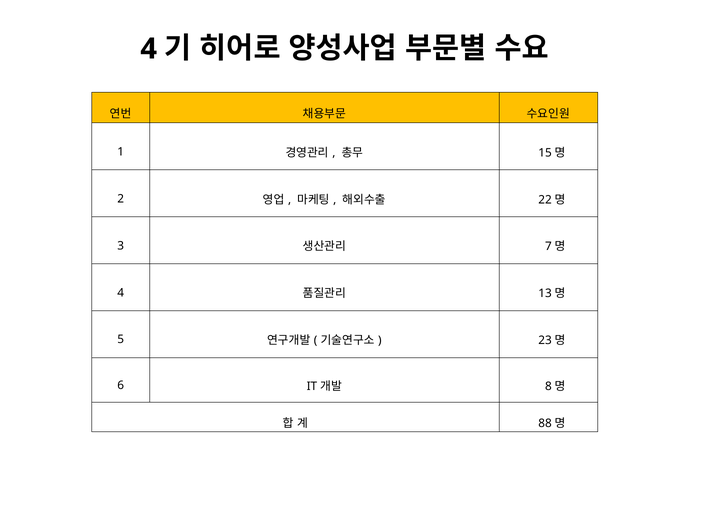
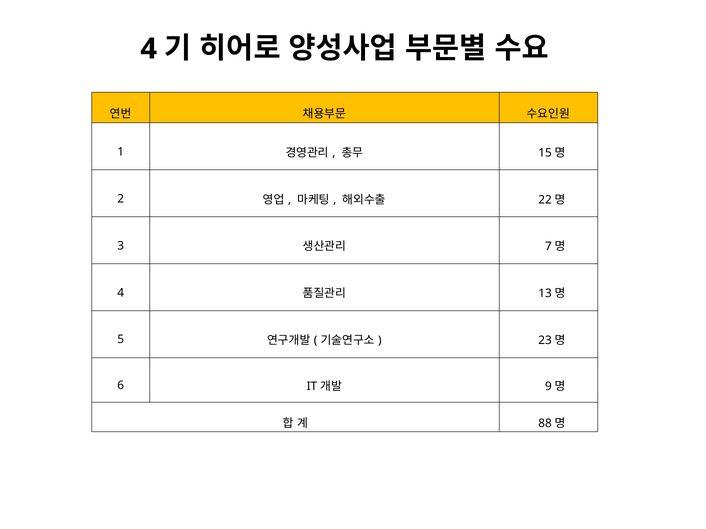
8: 8 -> 9
